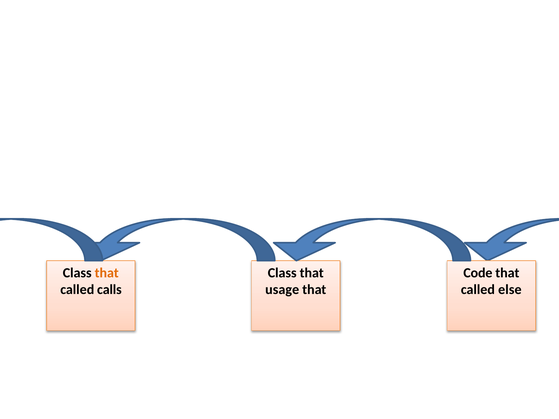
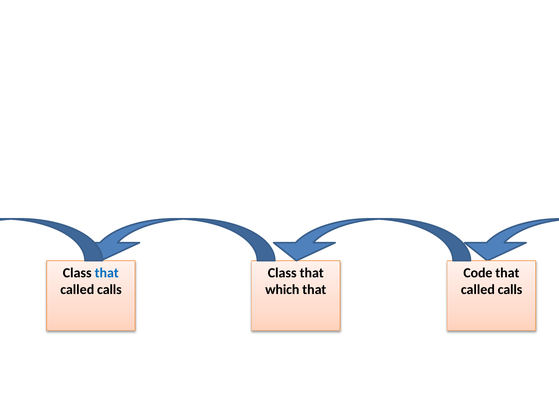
that at (107, 273) colour: orange -> blue
usage: usage -> which
else at (510, 290): else -> calls
